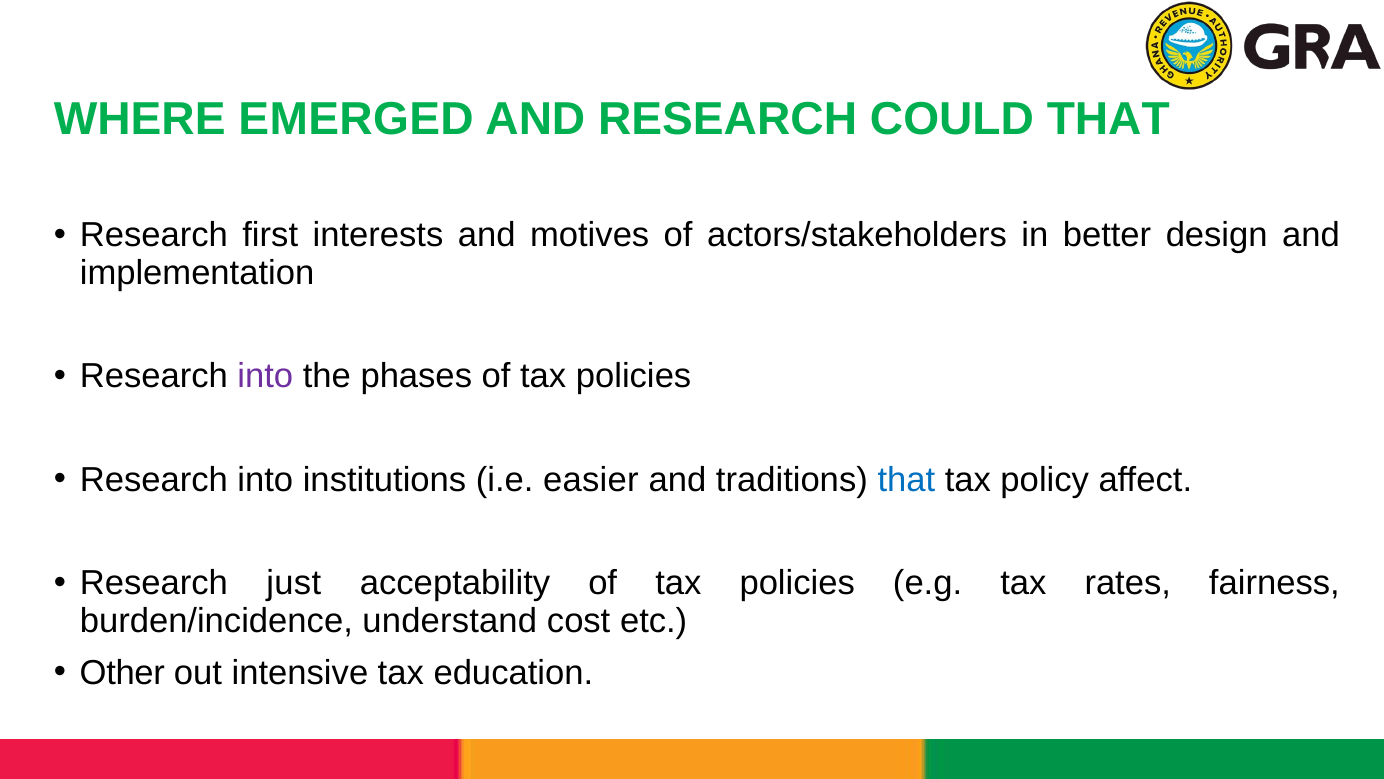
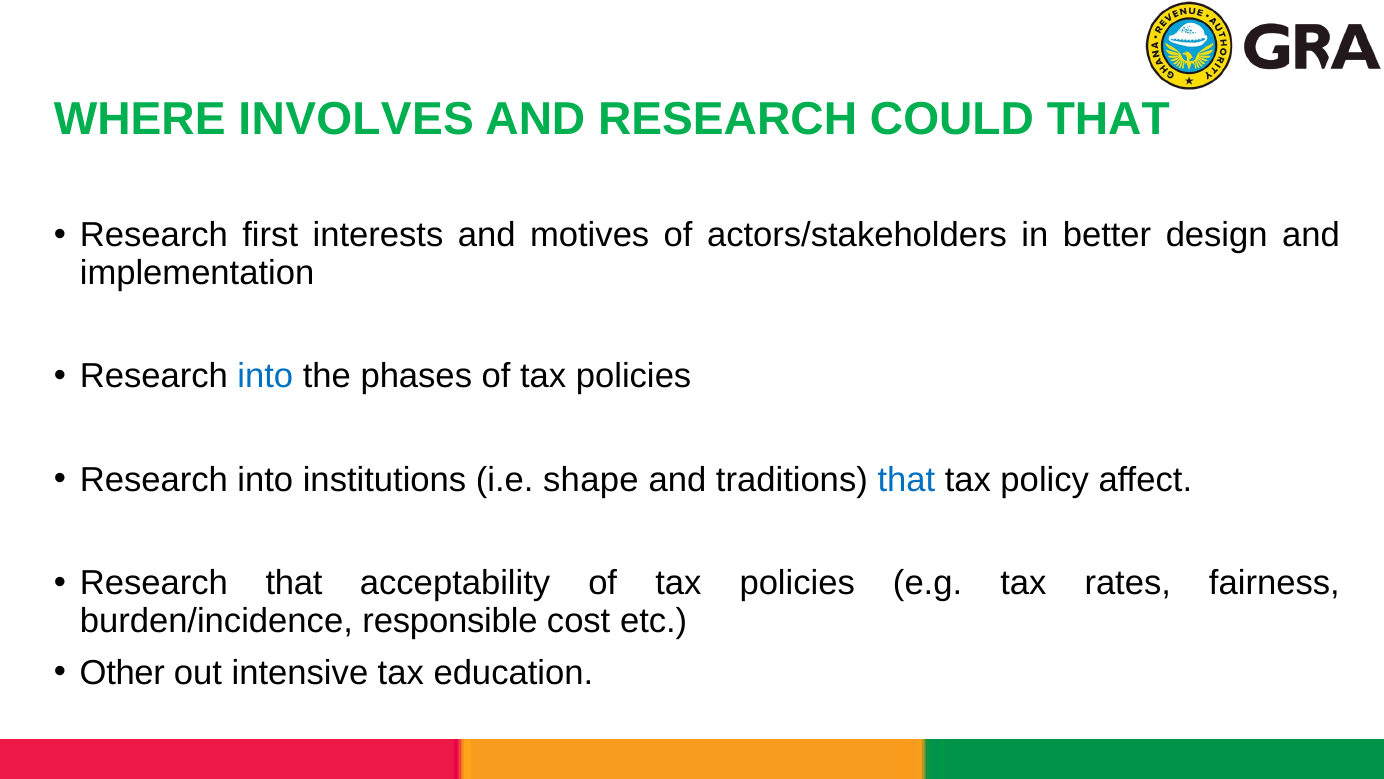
EMERGED: EMERGED -> INVOLVES
into at (265, 376) colour: purple -> blue
easier: easier -> shape
Research just: just -> that
understand: understand -> responsible
